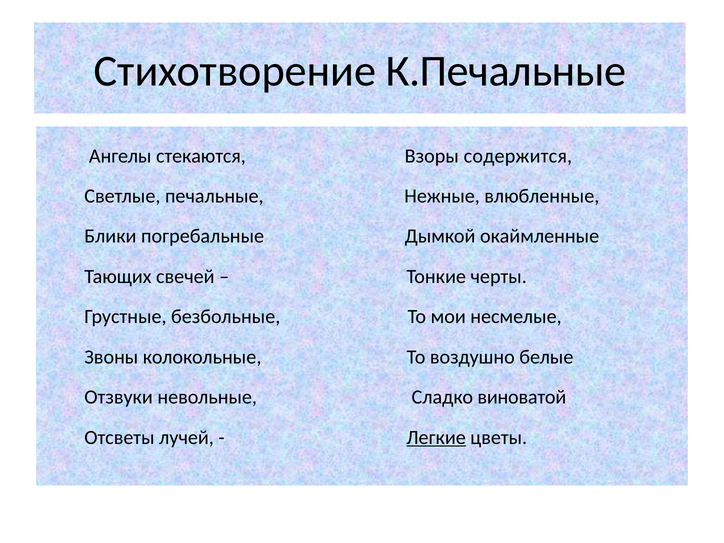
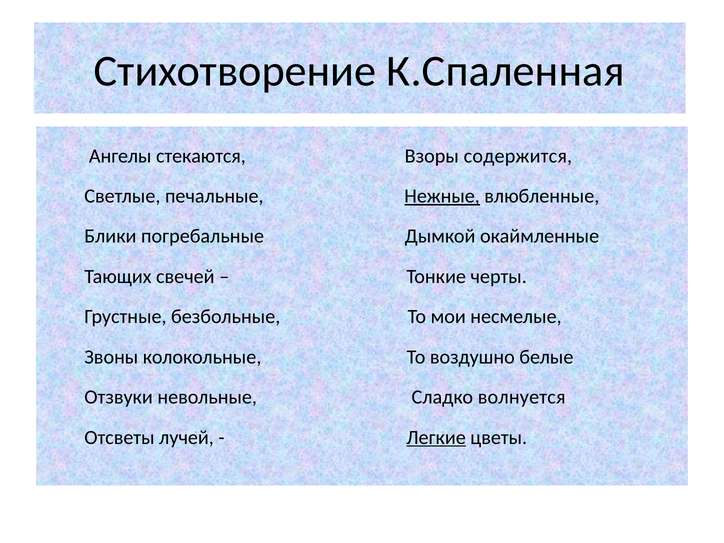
К.Печальные: К.Печальные -> К.Спаленная
Нежные underline: none -> present
виноватой: виноватой -> волнуется
